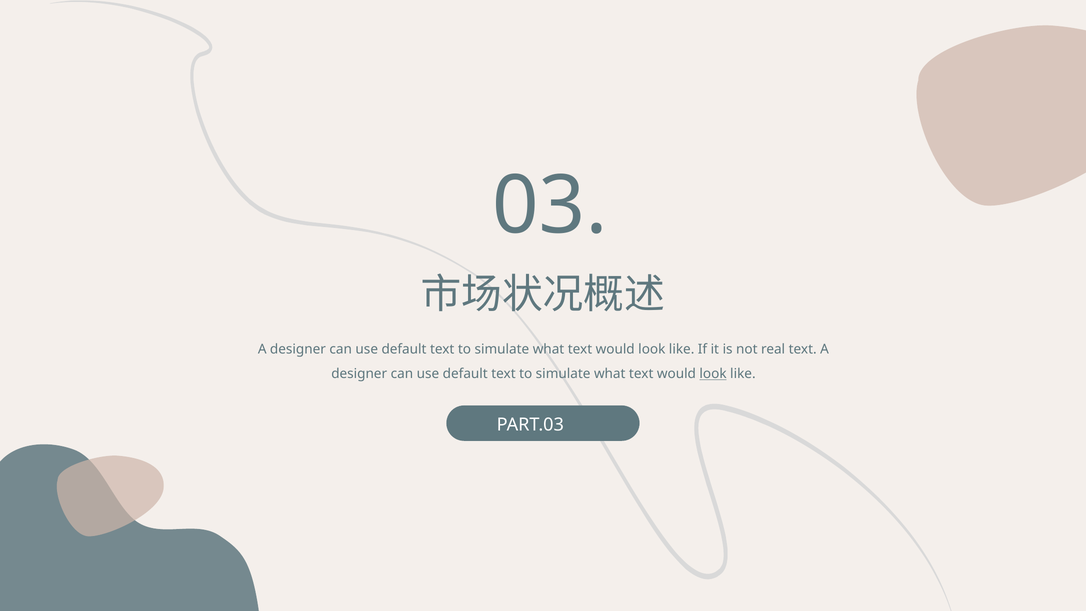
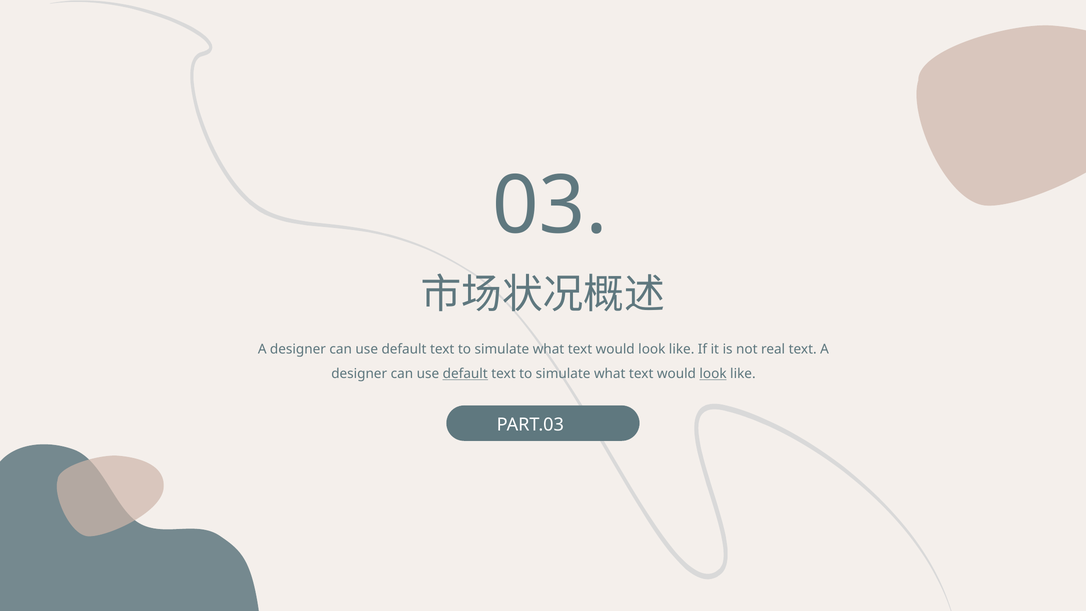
default at (465, 374) underline: none -> present
